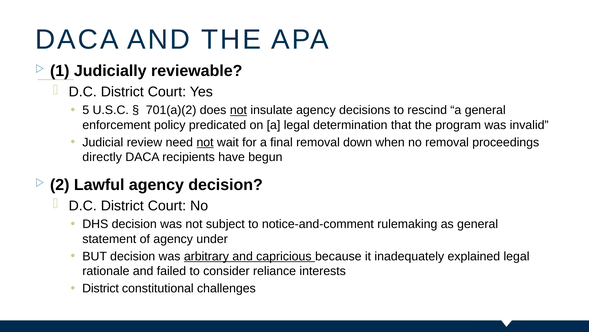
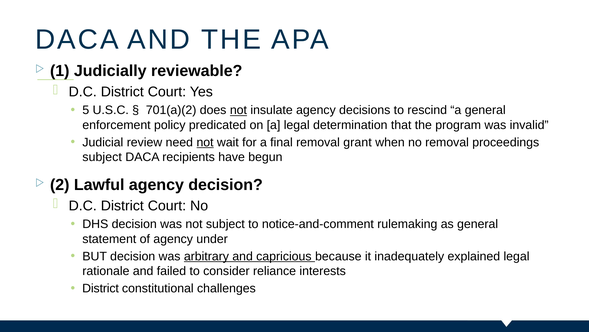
down: down -> grant
directly at (102, 157): directly -> subject
